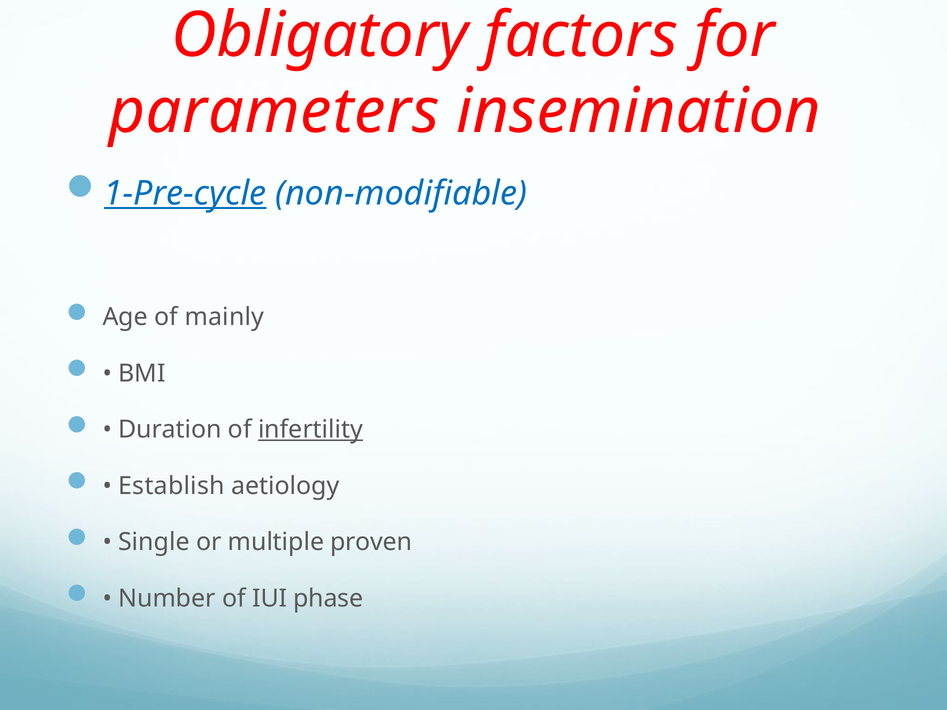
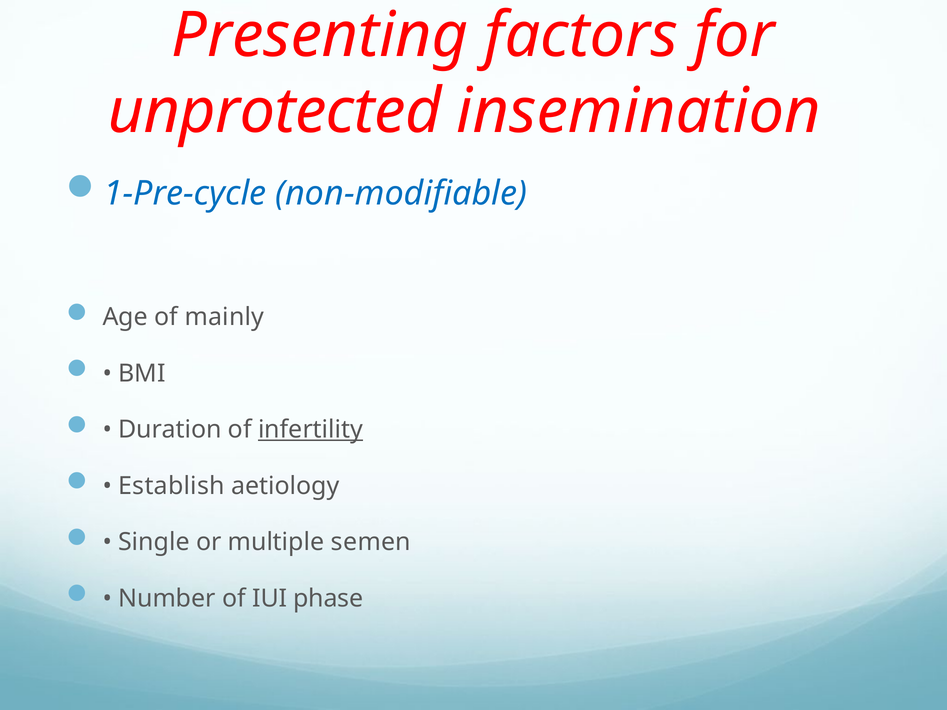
Obligatory: Obligatory -> Presenting
parameters: parameters -> unprotected
1-Pre-cycle underline: present -> none
proven: proven -> semen
